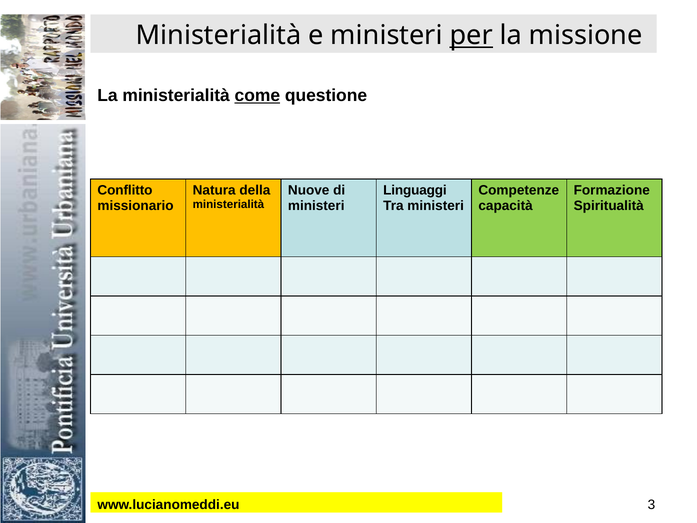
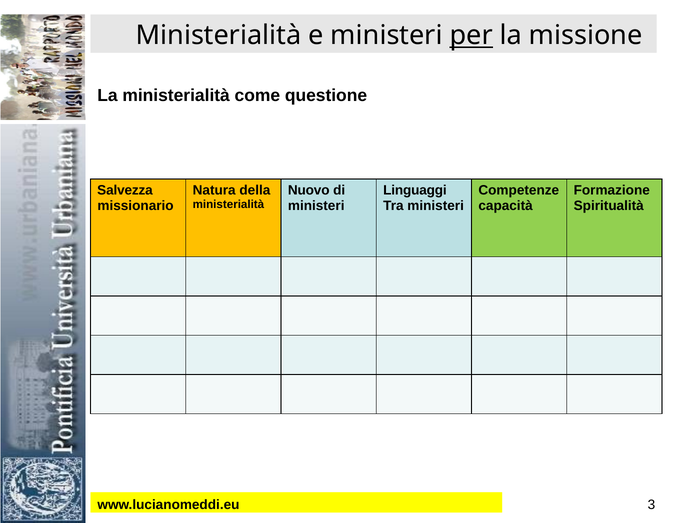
come underline: present -> none
Conflitto: Conflitto -> Salvezza
Nuove: Nuove -> Nuovo
